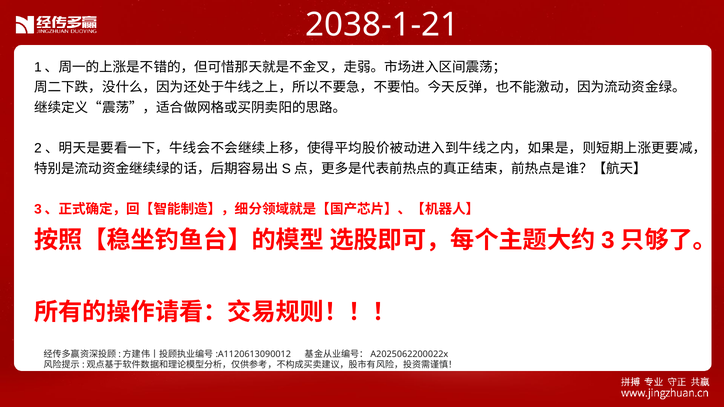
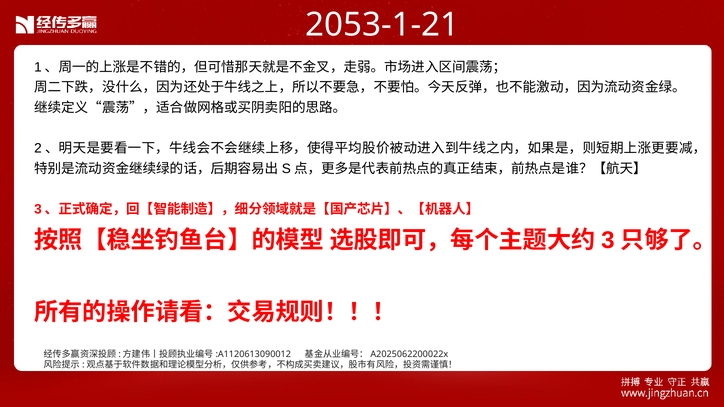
2038-1-21: 2038-1-21 -> 2053-1-21
